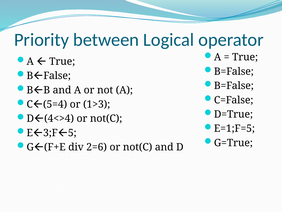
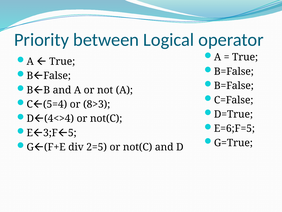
1>3: 1>3 -> 8>3
E=1;F=5: E=1;F=5 -> E=6;F=5
2=6: 2=6 -> 2=5
